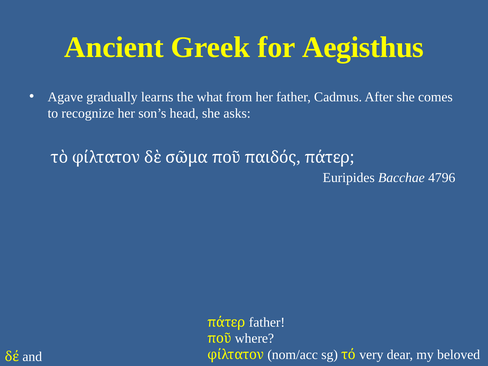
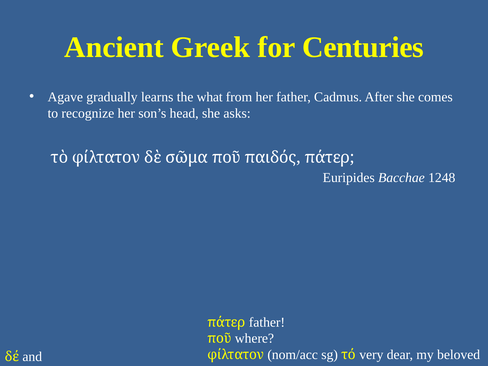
Aegisthus: Aegisthus -> Centuries
4796: 4796 -> 1248
